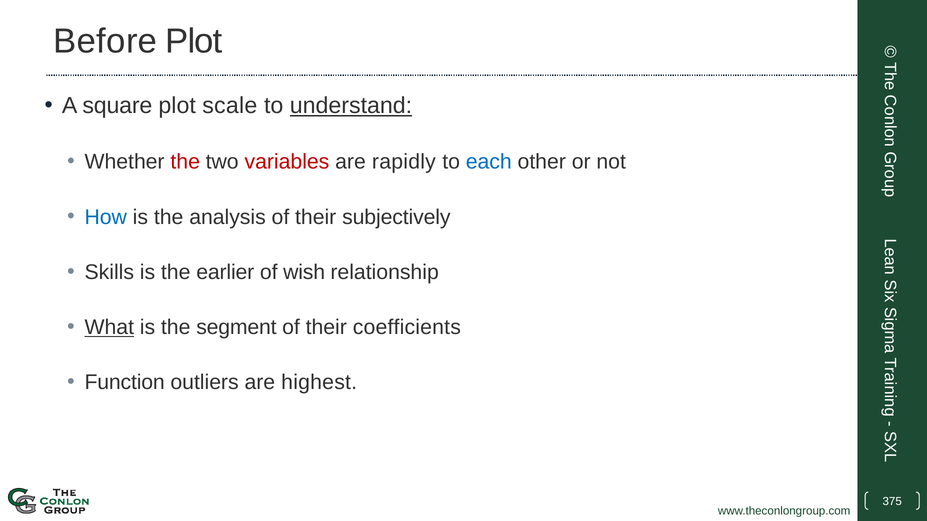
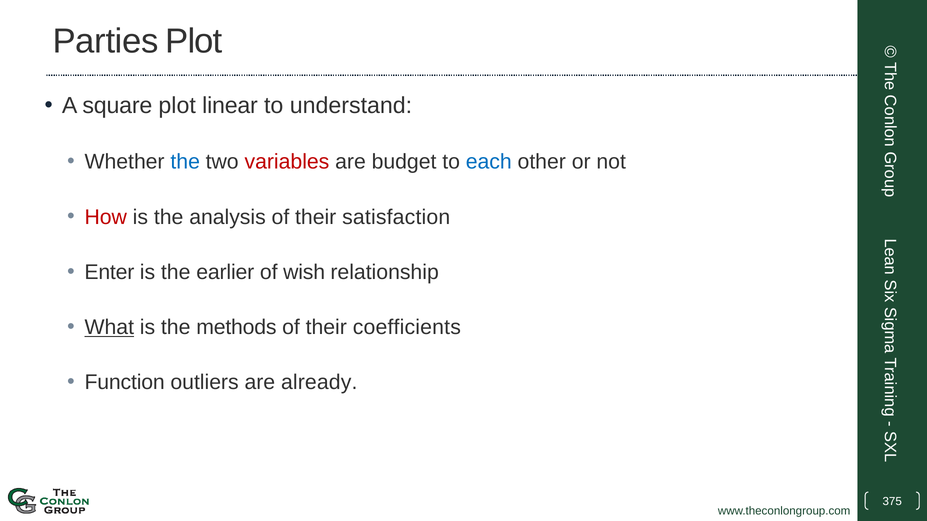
Before: Before -> Parties
scale: scale -> linear
understand underline: present -> none
the at (185, 162) colour: red -> blue
rapidly: rapidly -> budget
How colour: blue -> red
subjectively: subjectively -> satisfaction
Skills: Skills -> Enter
segment: segment -> methods
highest: highest -> already
